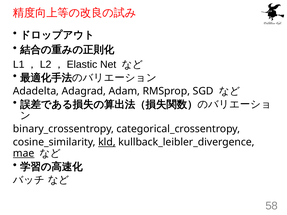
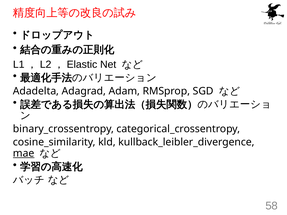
kld underline: present -> none
